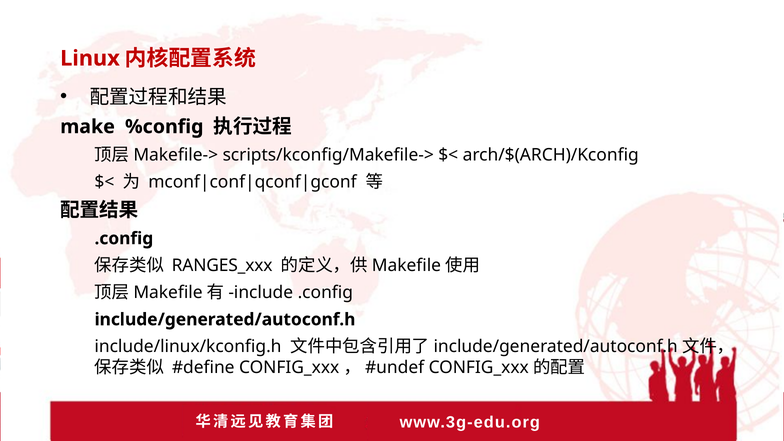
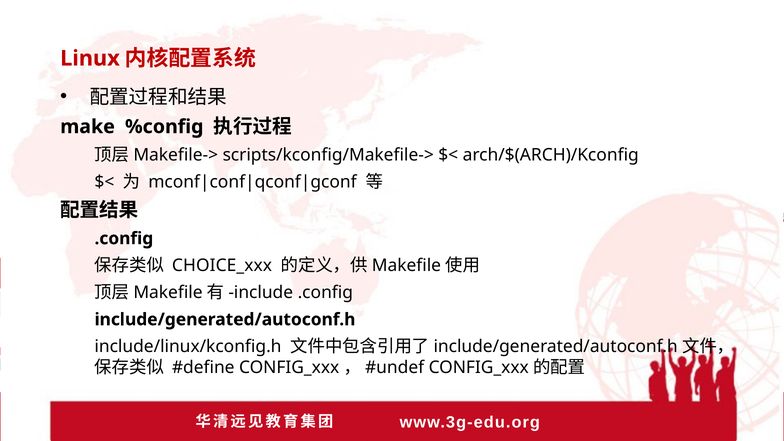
RANGES_xxx: RANGES_xxx -> CHOICE_xxx
